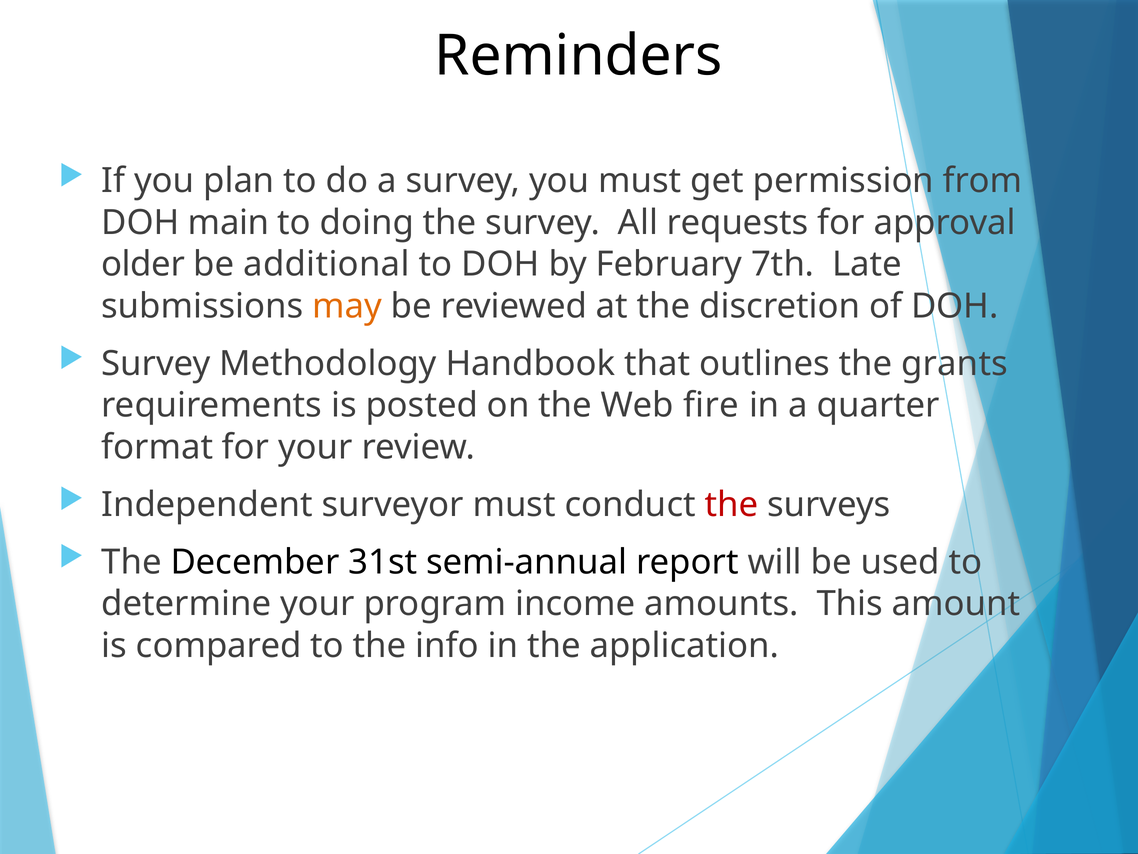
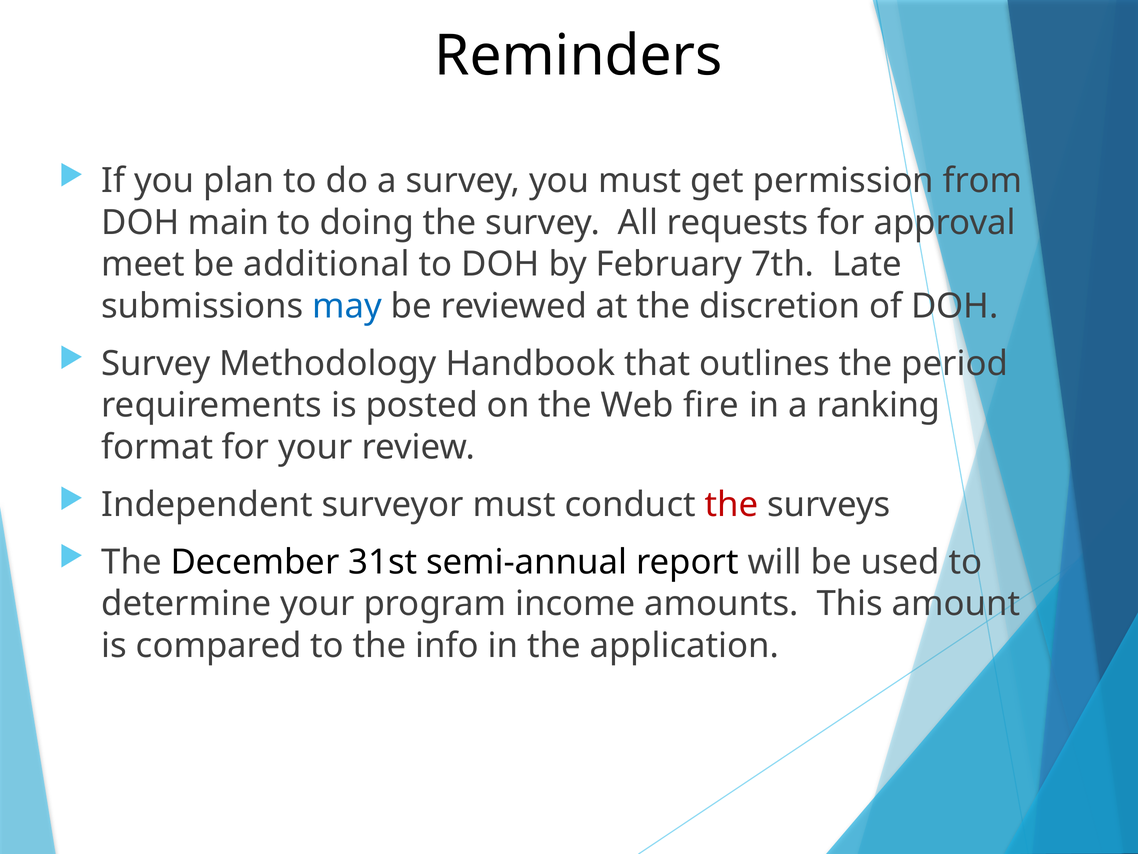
older: older -> meet
may colour: orange -> blue
grants: grants -> period
quarter: quarter -> ranking
